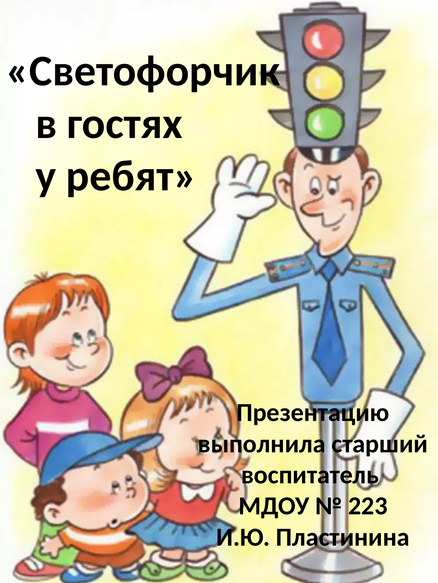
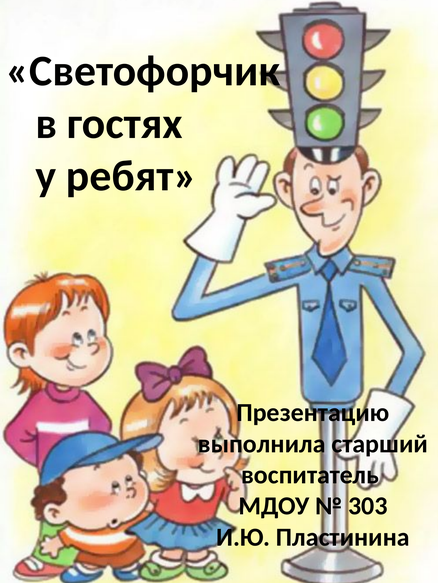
223: 223 -> 303
